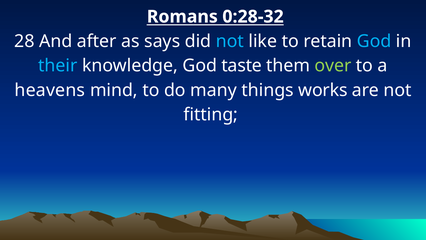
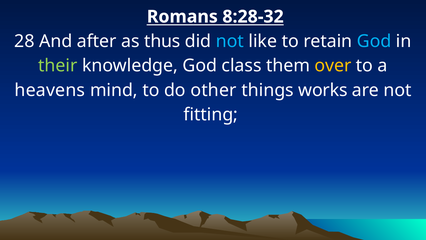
0:28-32: 0:28-32 -> 8:28-32
says: says -> thus
their colour: light blue -> light green
taste: taste -> class
over colour: light green -> yellow
many: many -> other
